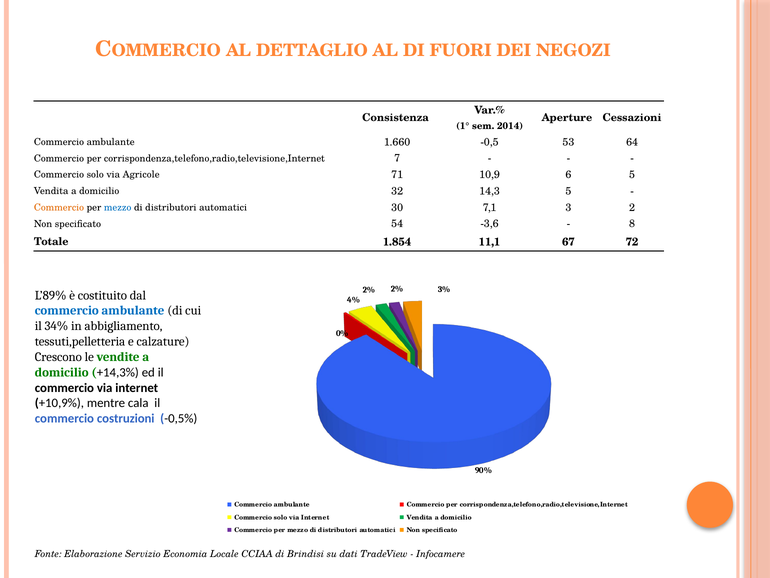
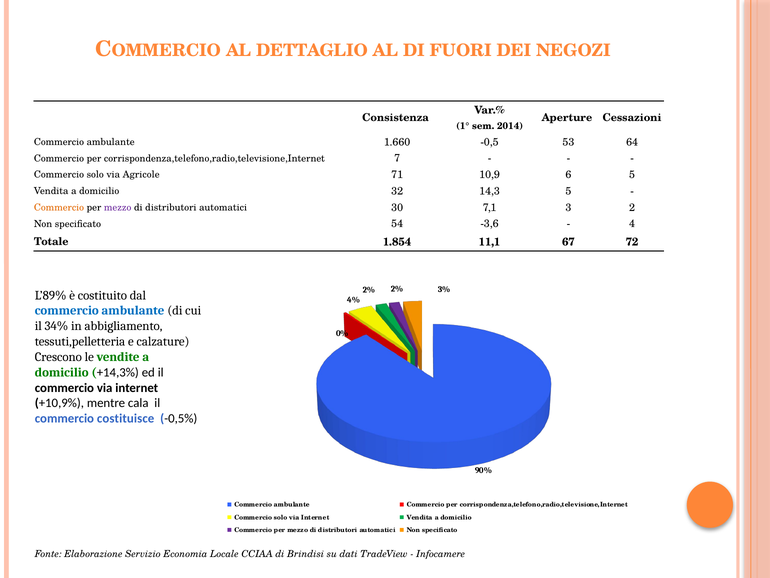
mezzo at (118, 207) colour: blue -> purple
8: 8 -> 4
costruzioni: costruzioni -> costituisce
